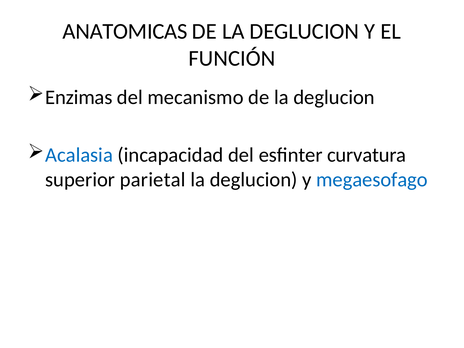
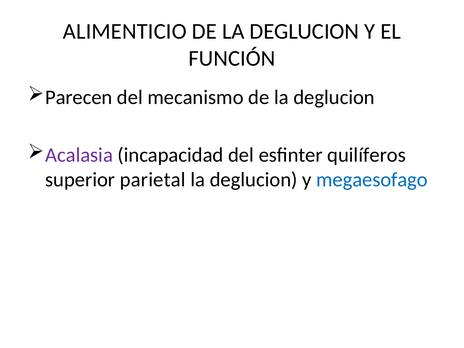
ANATOMICAS: ANATOMICAS -> ALIMENTICIO
Enzimas: Enzimas -> Parecen
Acalasia colour: blue -> purple
curvatura: curvatura -> quilíferos
